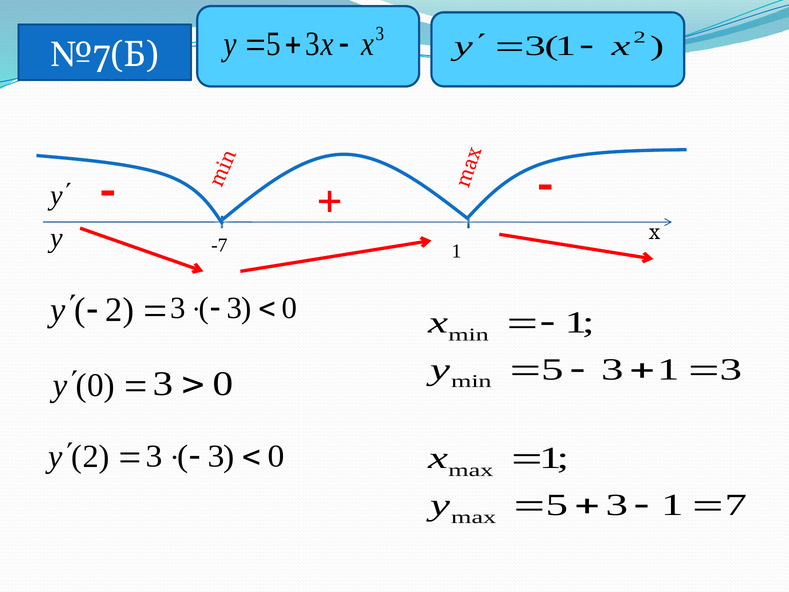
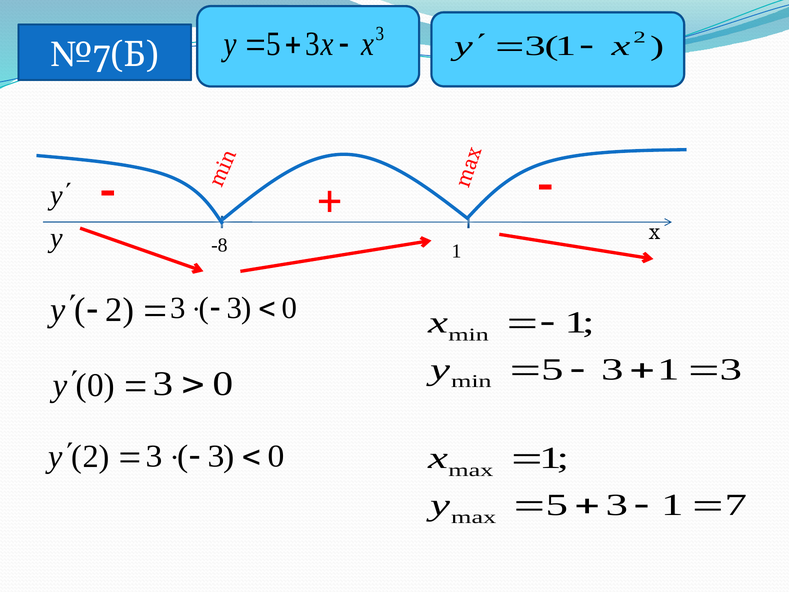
-7: -7 -> -8
